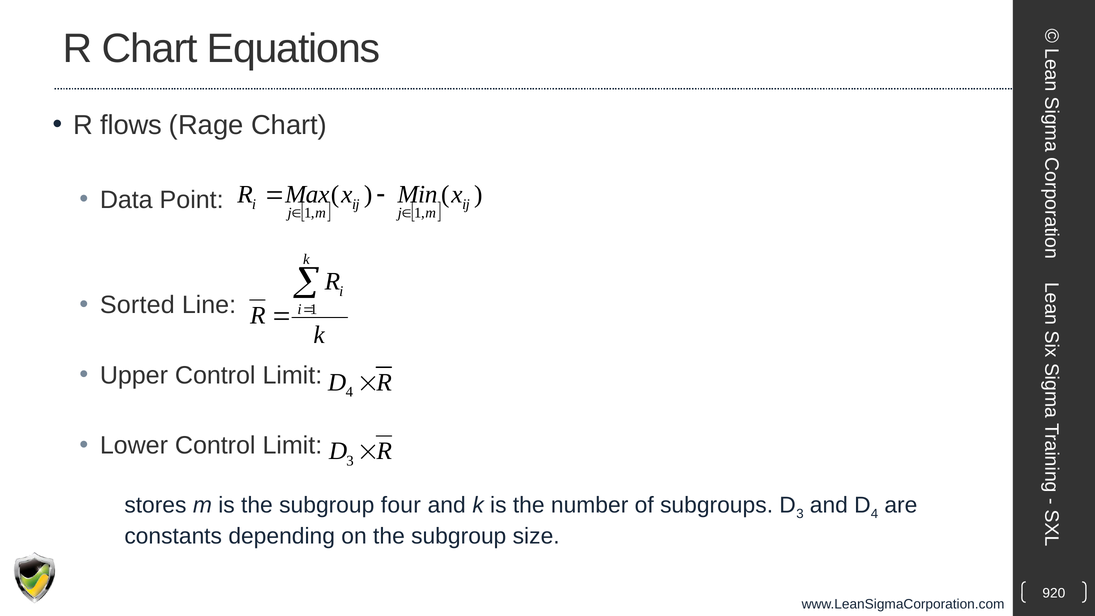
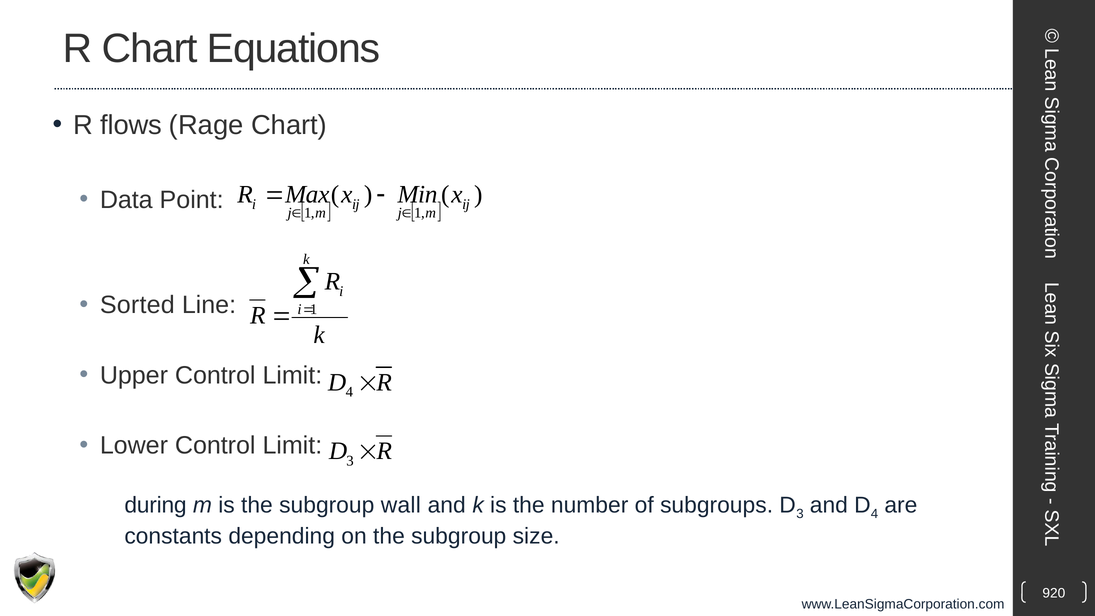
stores: stores -> during
four: four -> wall
